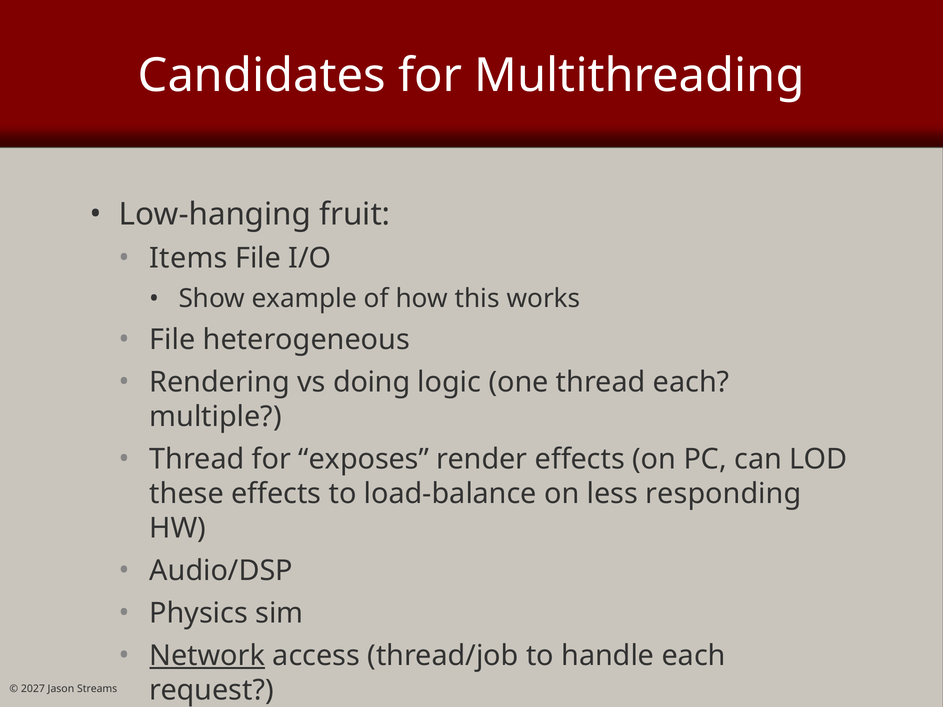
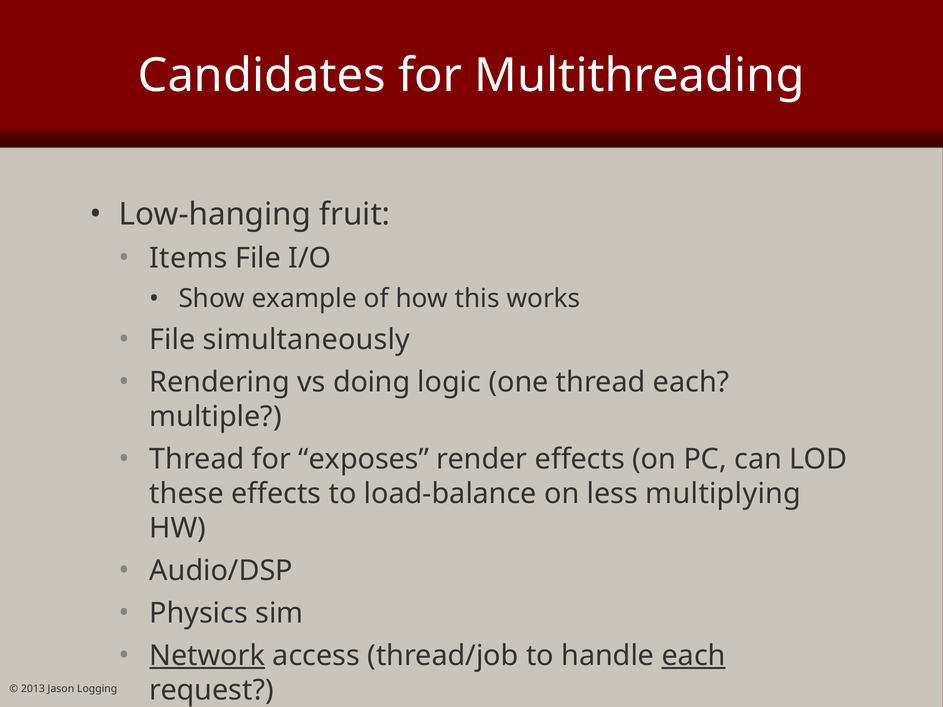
heterogeneous: heterogeneous -> simultaneously
responding: responding -> multiplying
each at (694, 656) underline: none -> present
2027: 2027 -> 2013
Streams: Streams -> Logging
